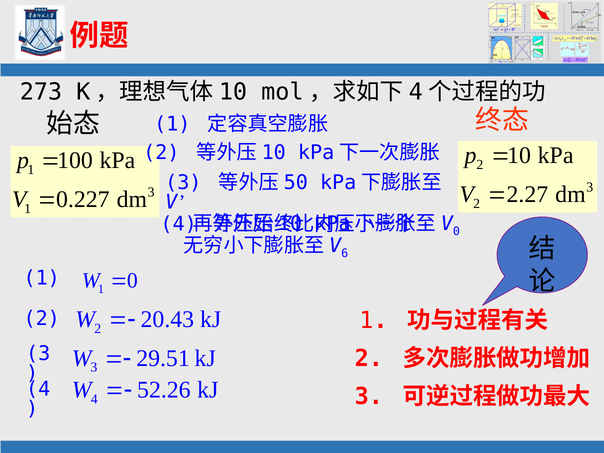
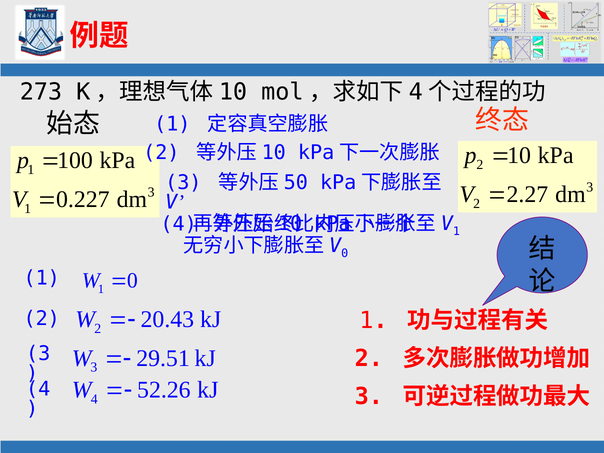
0 at (456, 231): 0 -> 1
6 at (345, 253): 6 -> 0
